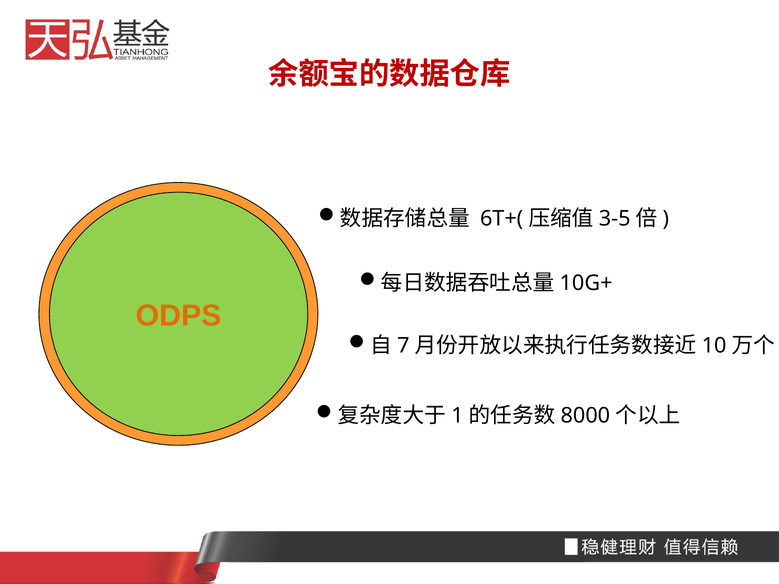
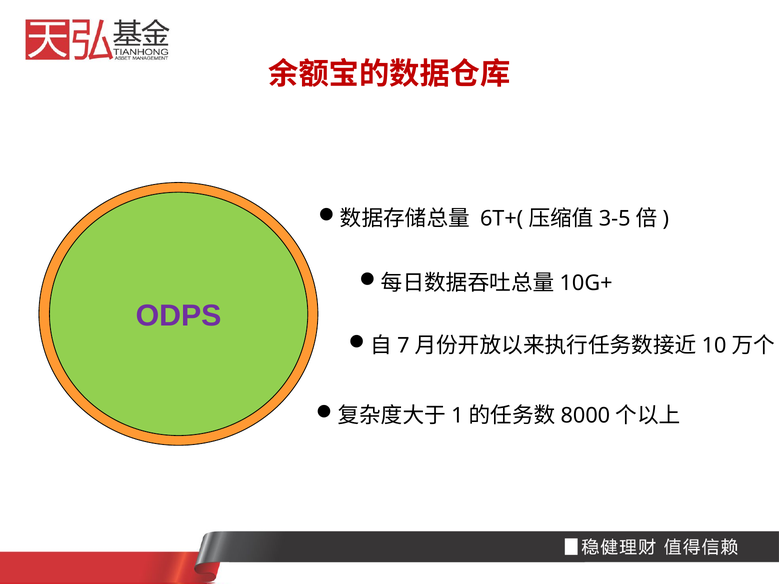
ODPS colour: orange -> purple
